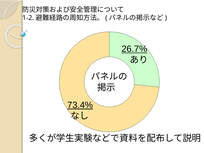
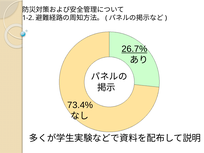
73.4% underline: present -> none
